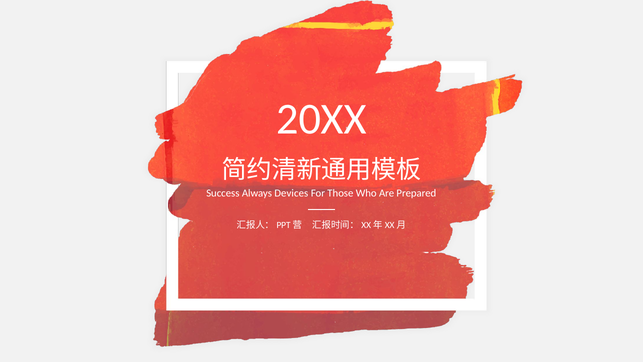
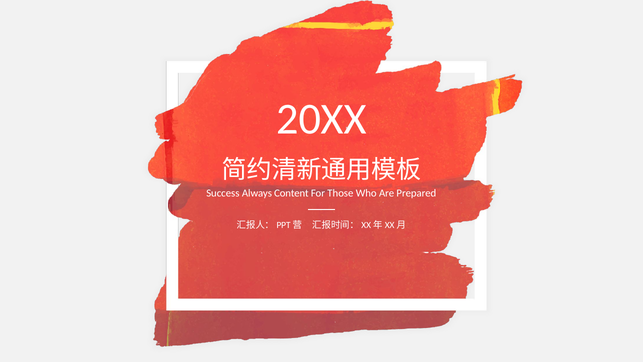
Devices: Devices -> Content
